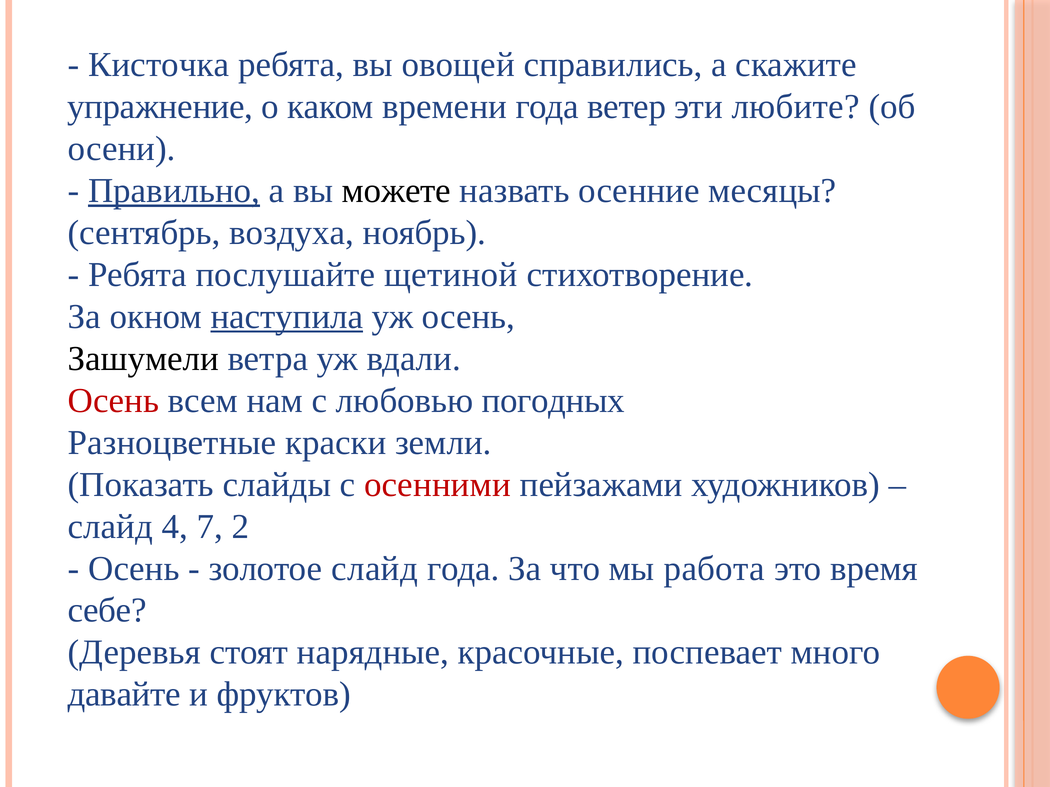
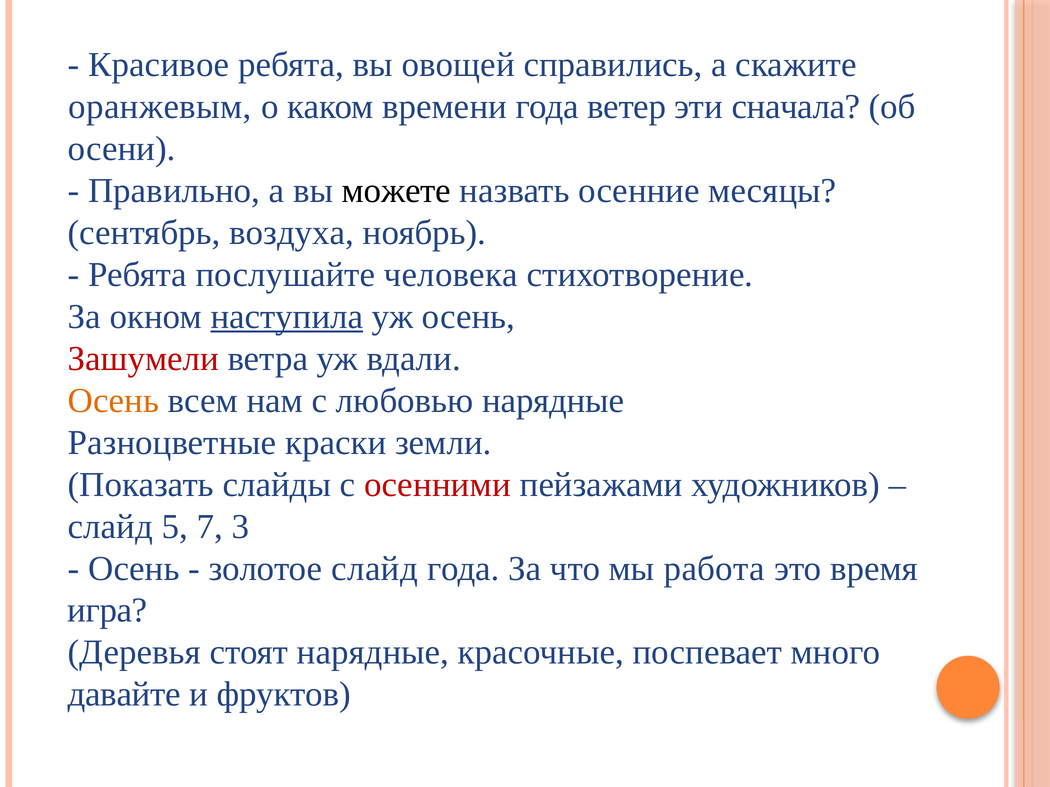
Кисточка: Кисточка -> Красивое
упражнение: упражнение -> оранжевым
любите: любите -> сначала
Правильно underline: present -> none
щетиной: щетиной -> человека
Зашумели colour: black -> red
Осень at (114, 401) colour: red -> orange
любовью погодных: погодных -> нарядные
4: 4 -> 5
2: 2 -> 3
себе: себе -> игра
